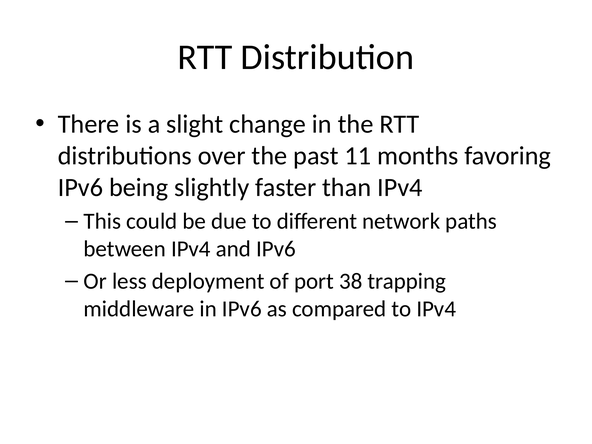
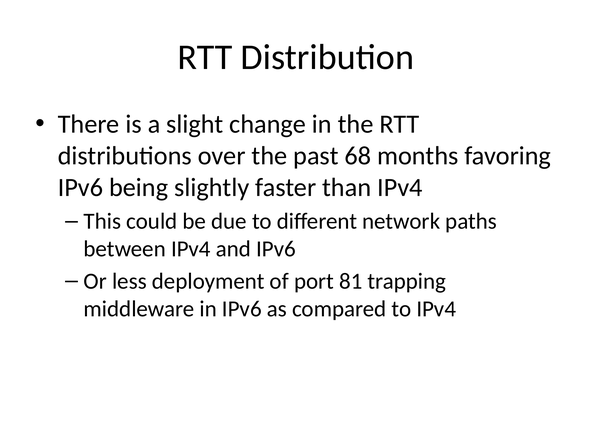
11: 11 -> 68
38: 38 -> 81
